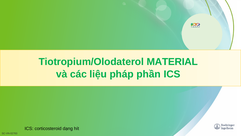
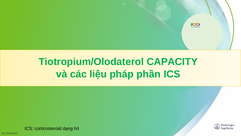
MATERIAL: MATERIAL -> CAPACITY
